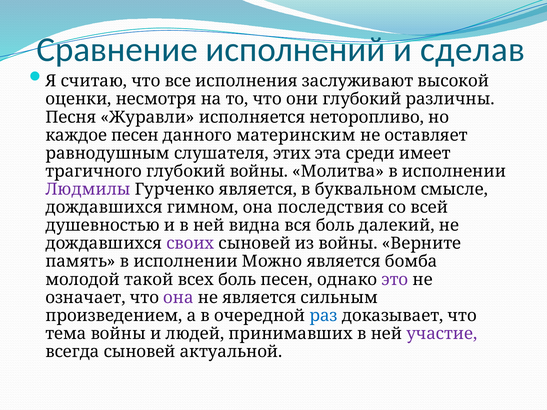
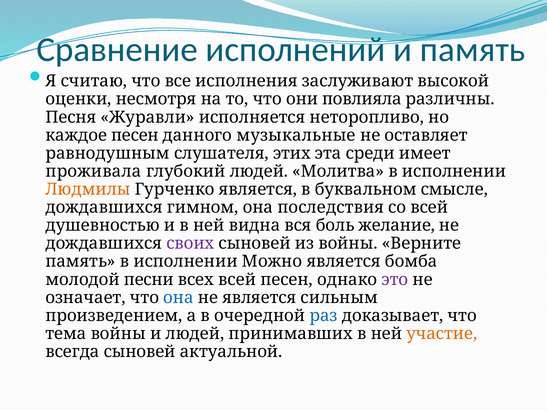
и сделав: сделав -> память
они глубокий: глубокий -> повлияла
материнским: материнским -> музыкальные
трагичного: трагичного -> проживала
глубокий войны: войны -> людей
Людмилы colour: purple -> orange
далекий: далекий -> желание
такой: такой -> песни
всех боль: боль -> всей
она at (178, 298) colour: purple -> blue
участие colour: purple -> orange
